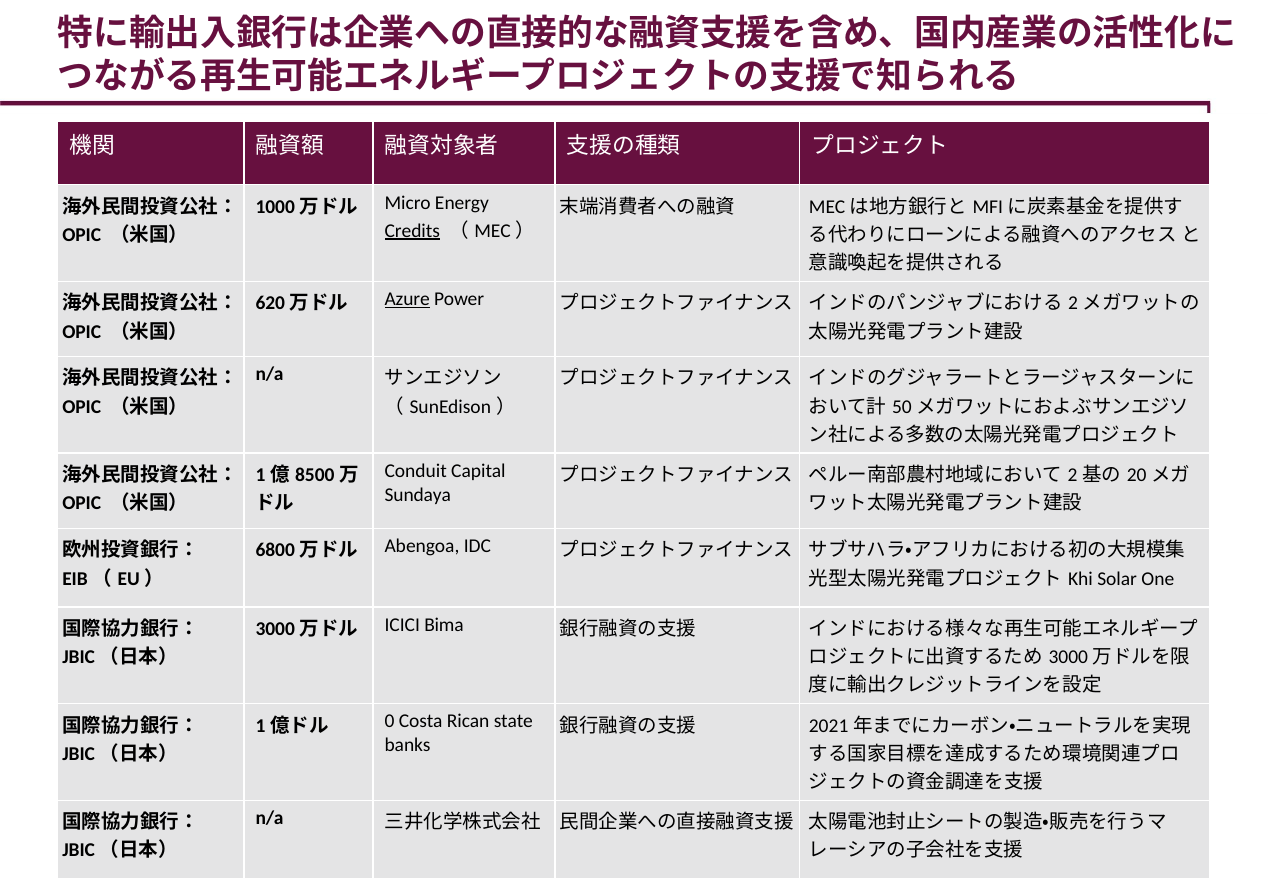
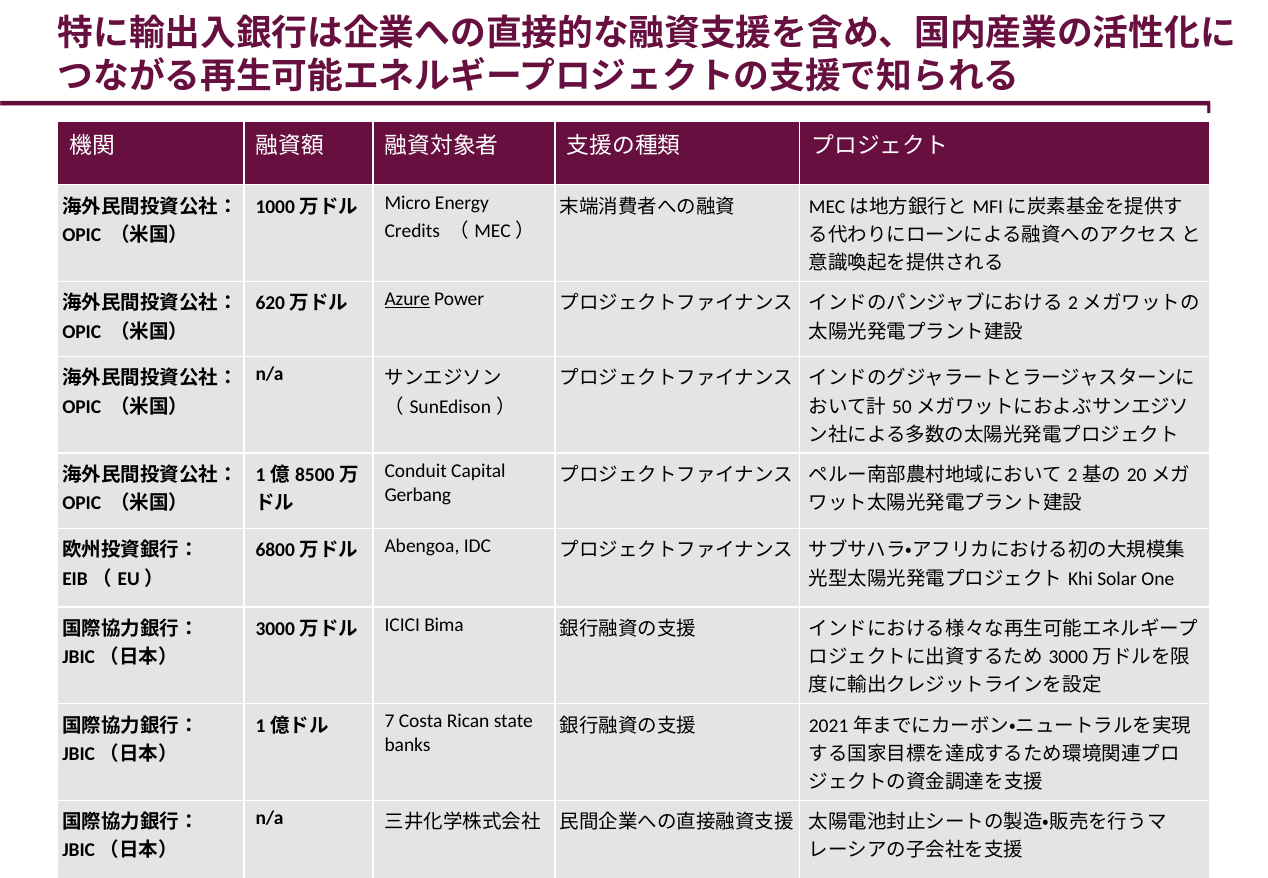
Credits underline: present -> none
Sundaya: Sundaya -> Gerbang
0: 0 -> 7
